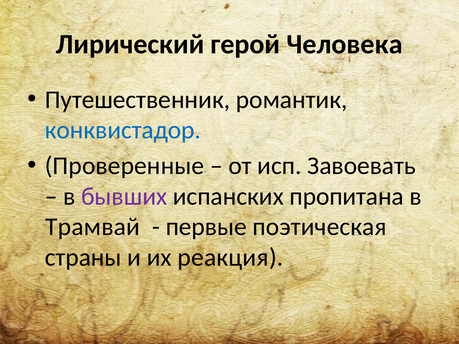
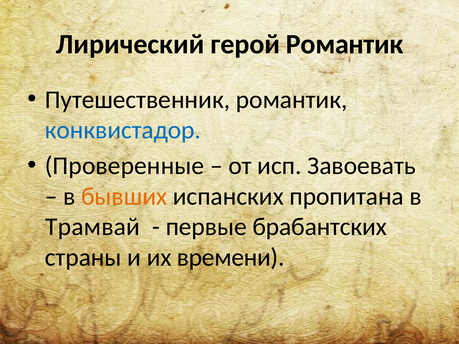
герой Человека: Человека -> Романтик
бывших colour: purple -> orange
поэтическая: поэтическая -> брабантских
реакция: реакция -> времени
